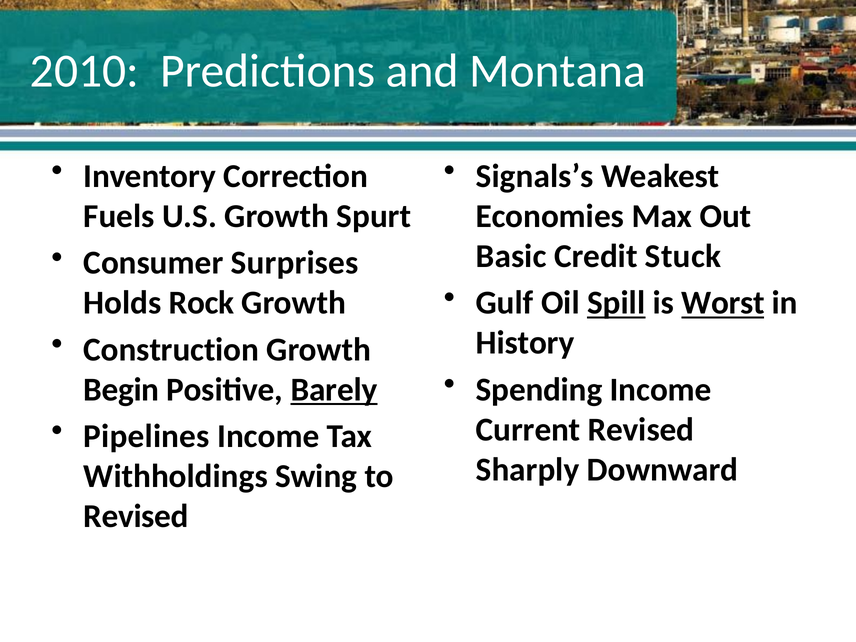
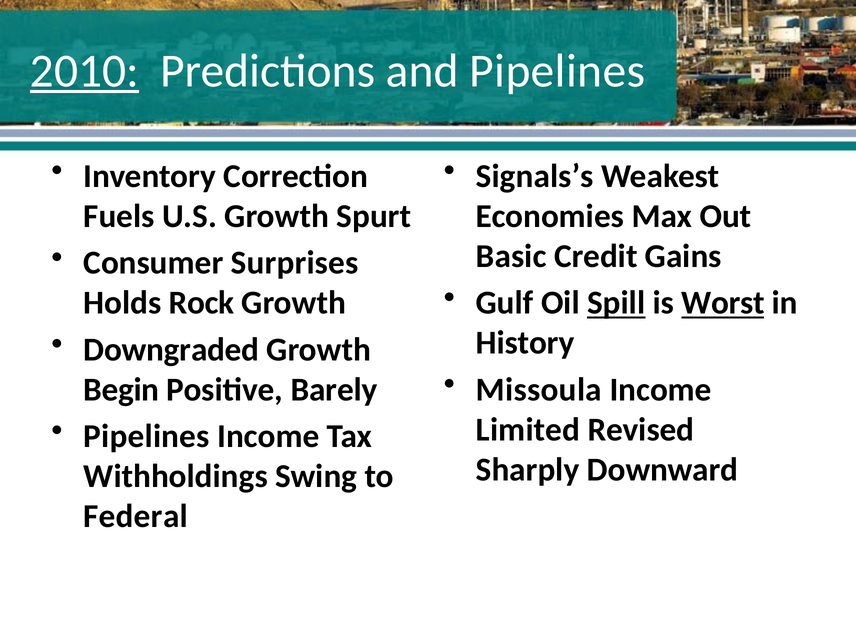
2010 underline: none -> present
and Montana: Montana -> Pipelines
Stuck: Stuck -> Gains
Construction: Construction -> Downgraded
Spending: Spending -> Missoula
Barely underline: present -> none
Current: Current -> Limited
Revised at (136, 516): Revised -> Federal
